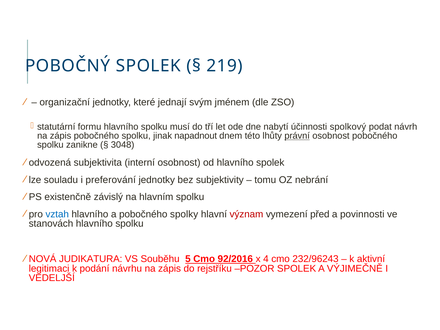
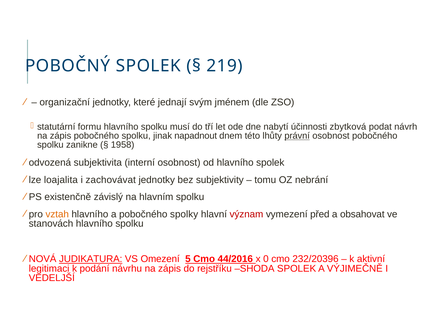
spolkový: spolkový -> zbytková
3048: 3048 -> 1958
souladu: souladu -> loajalita
preferování: preferování -> zachovávat
vztah colour: blue -> orange
povinnosti: povinnosti -> obsahovat
JUDIKATURA underline: none -> present
Souběhu: Souběhu -> Omezení
92/2016: 92/2016 -> 44/2016
4: 4 -> 0
232/96243: 232/96243 -> 232/20396
POZOR: POZOR -> SHODA
